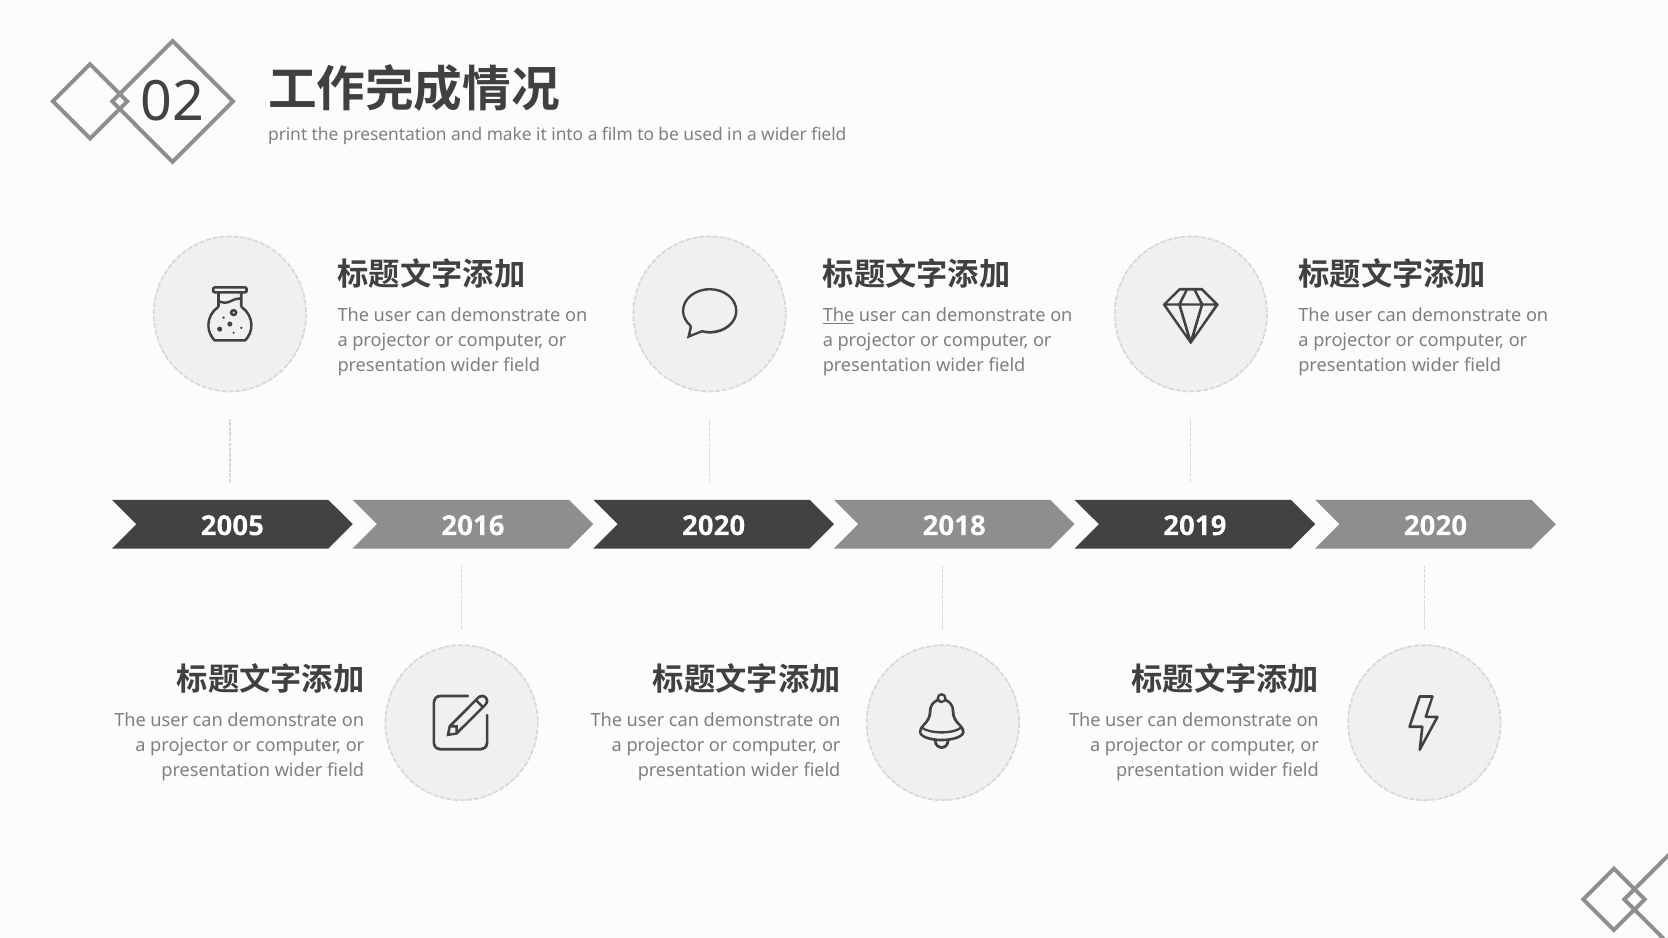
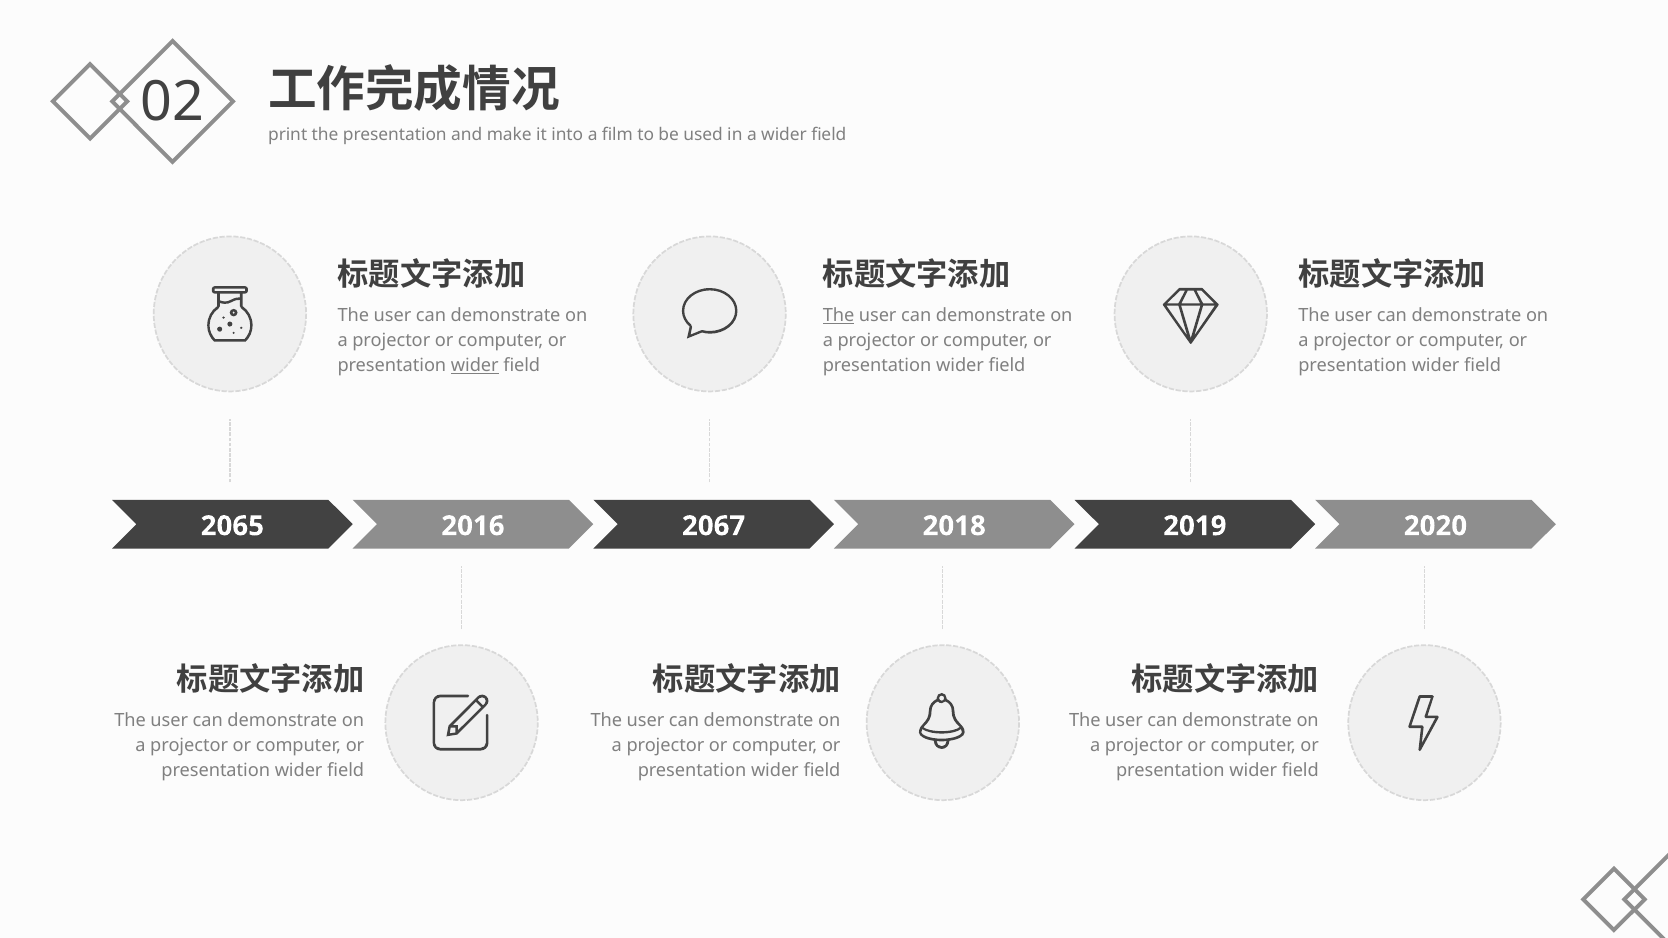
wider at (475, 365) underline: none -> present
2005: 2005 -> 2065
2016 2020: 2020 -> 2067
